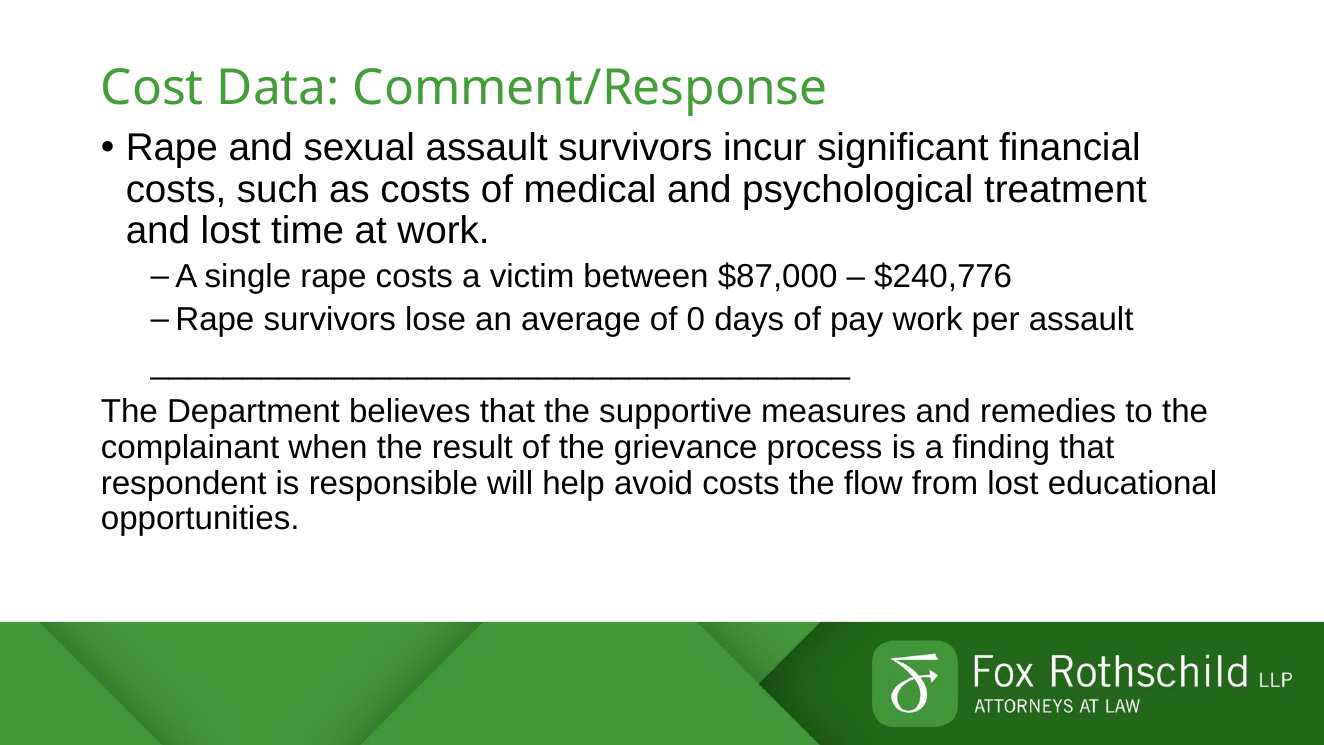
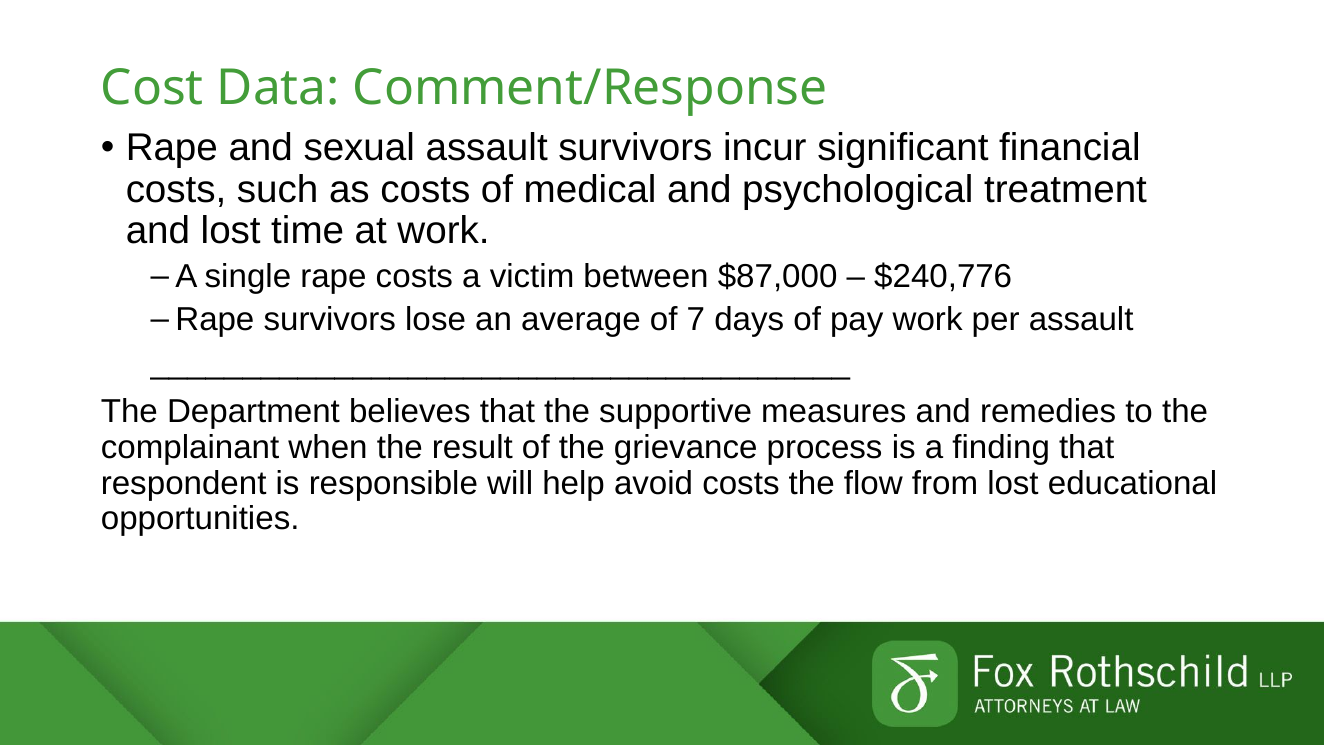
0: 0 -> 7
